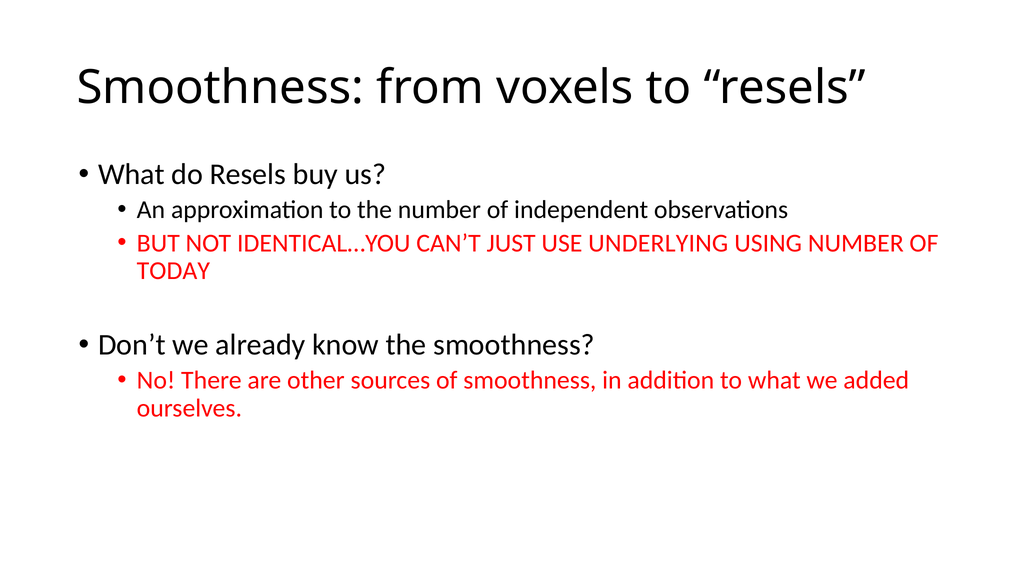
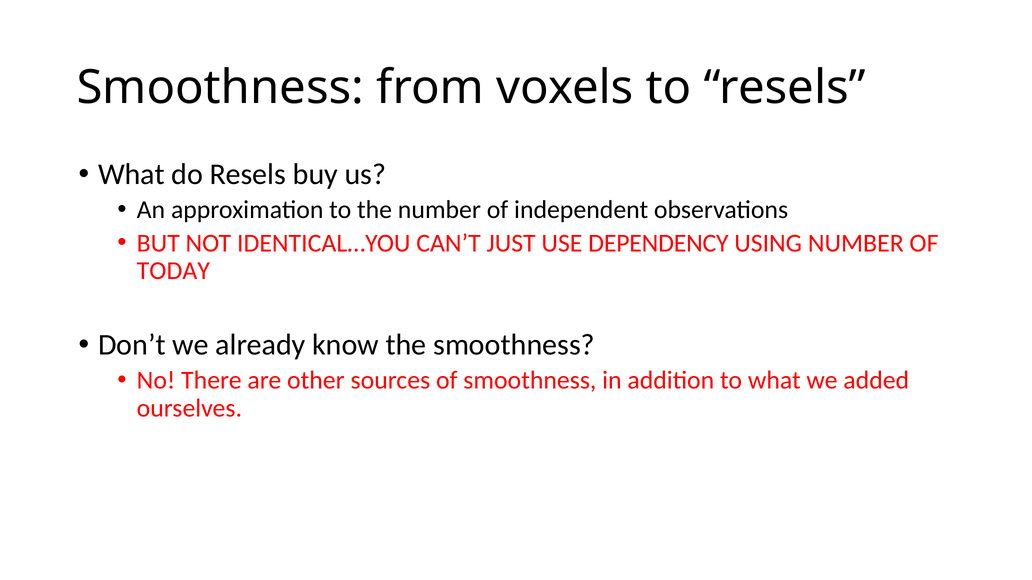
UNDERLYING: UNDERLYING -> DEPENDENCY
